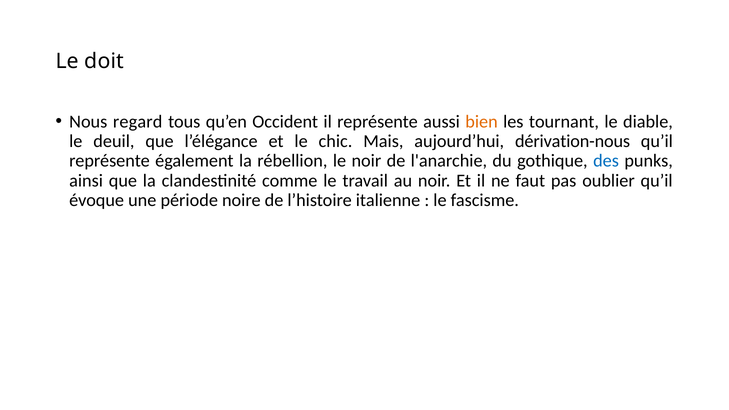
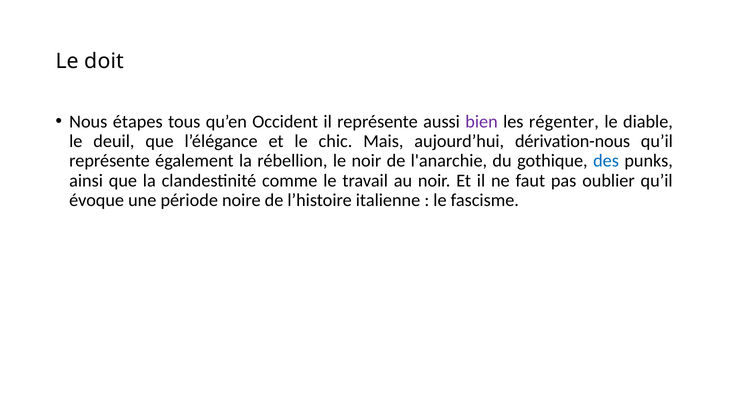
regard: regard -> étapes
bien colour: orange -> purple
tournant: tournant -> régenter
